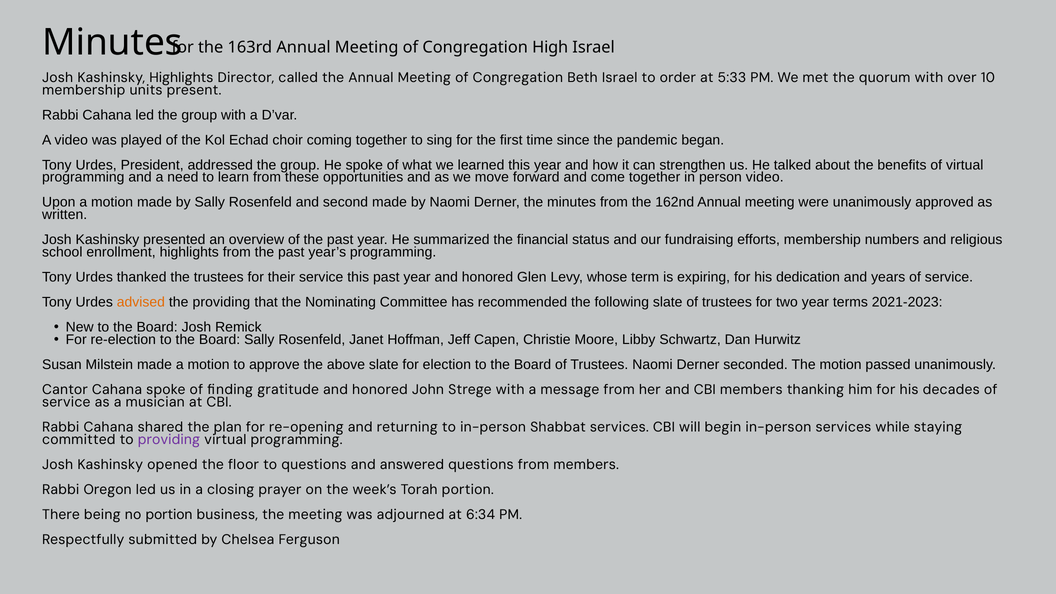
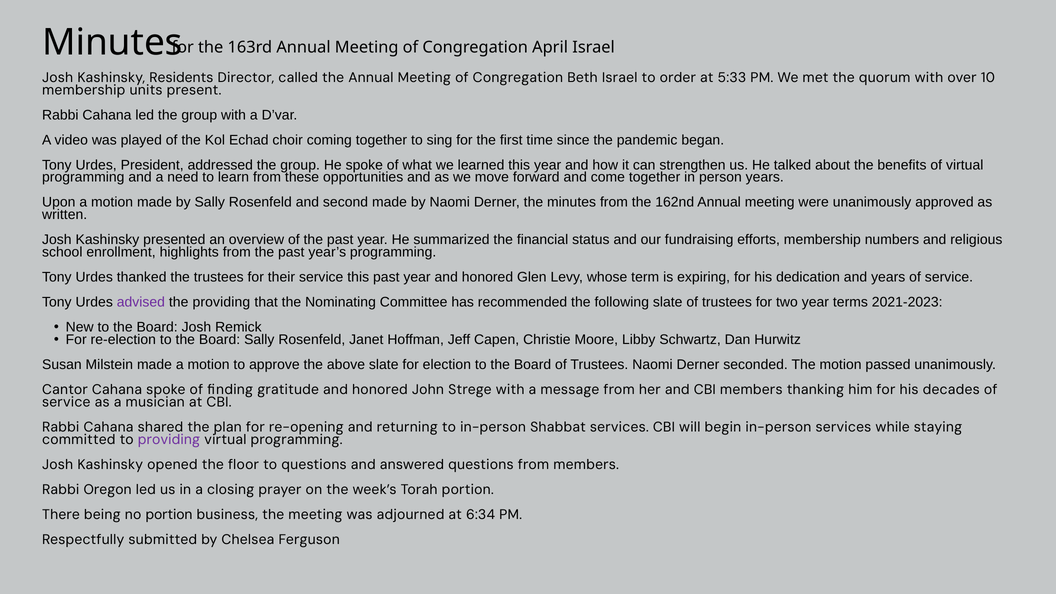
High: High -> April
Kashinsky Highlights: Highlights -> Residents
person video: video -> years
advised colour: orange -> purple
